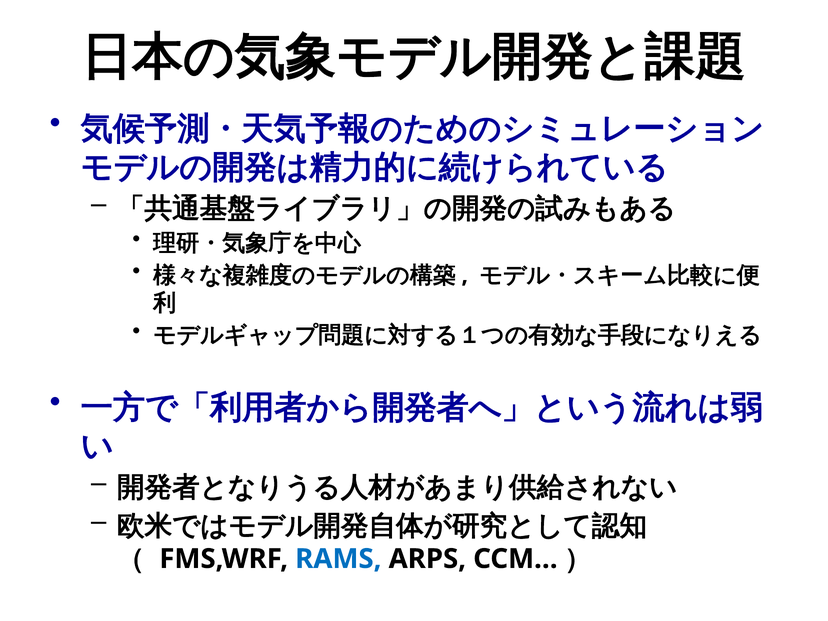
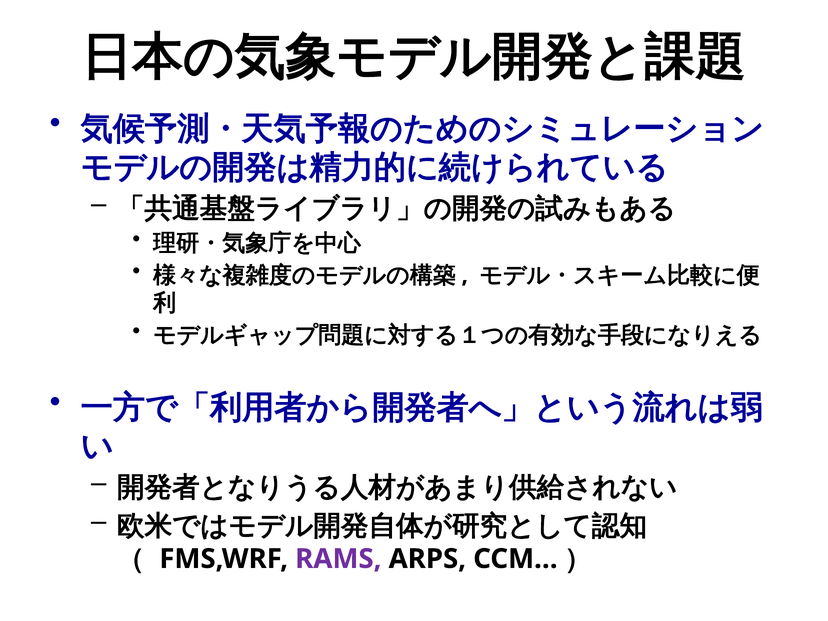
RAMS colour: blue -> purple
